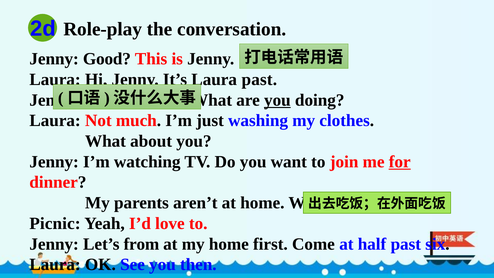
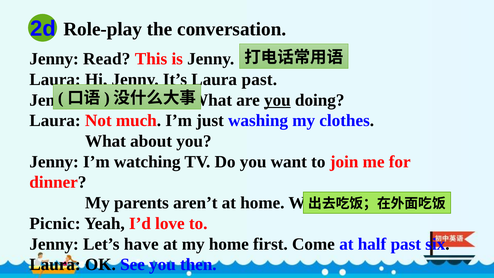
Good: Good -> Read
for underline: present -> none
from: from -> have
